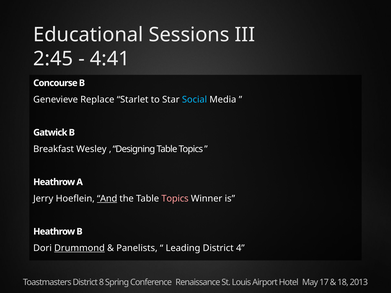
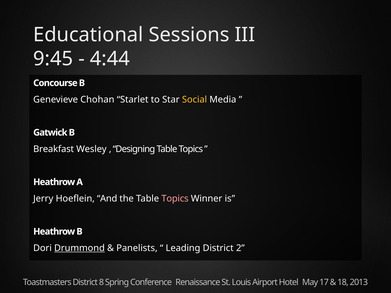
2:45: 2:45 -> 9:45
4:41: 4:41 -> 4:44
Replace: Replace -> Chohan
Social colour: light blue -> yellow
And underline: present -> none
4: 4 -> 2
